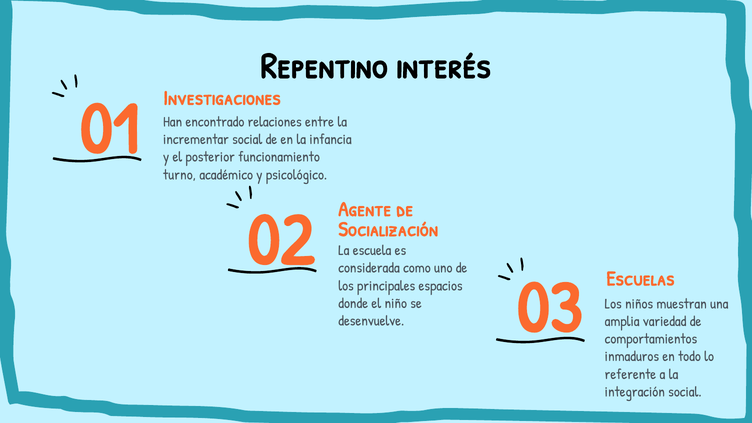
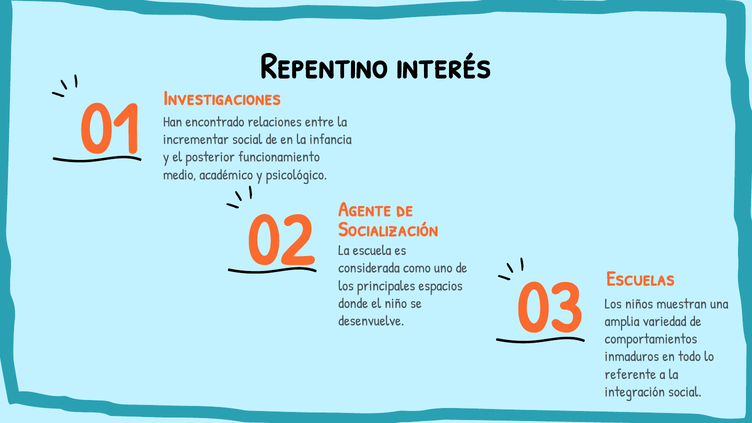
turno: turno -> medio
